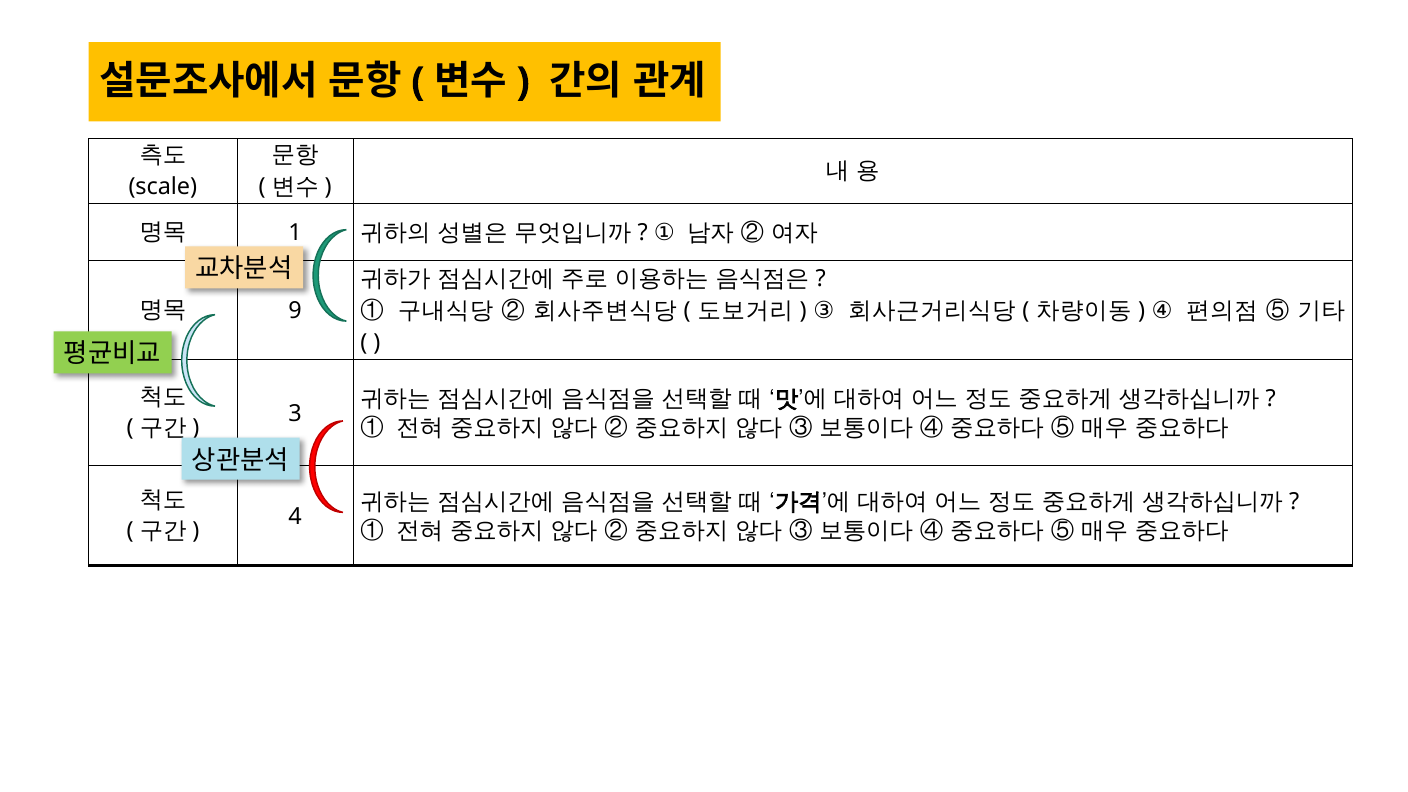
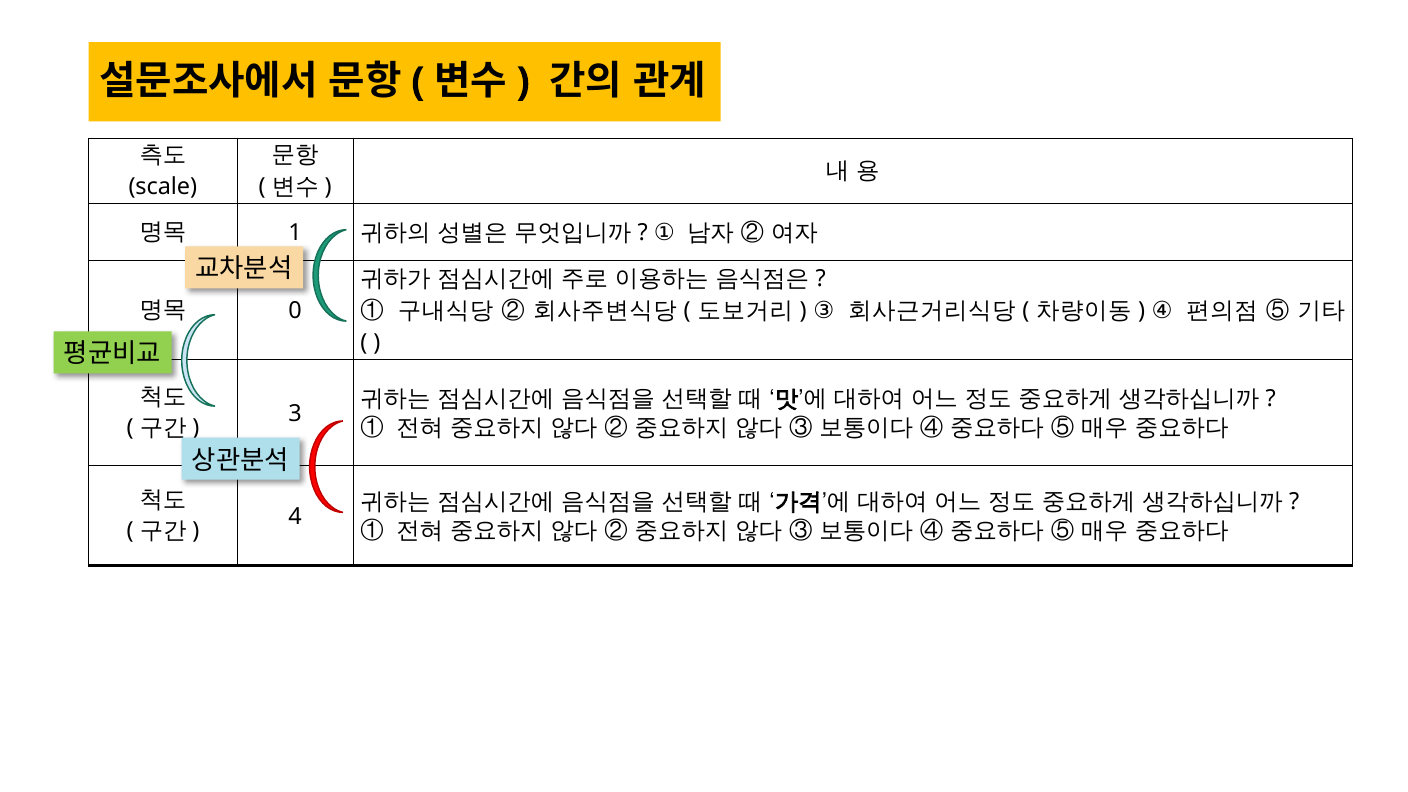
9: 9 -> 0
